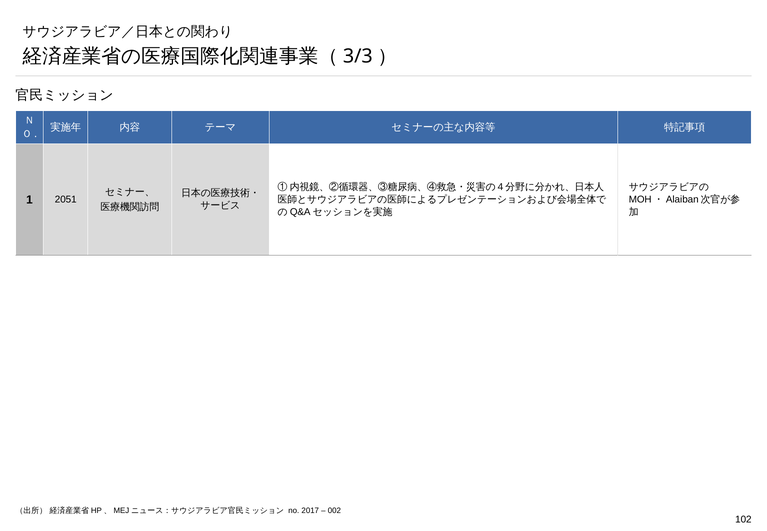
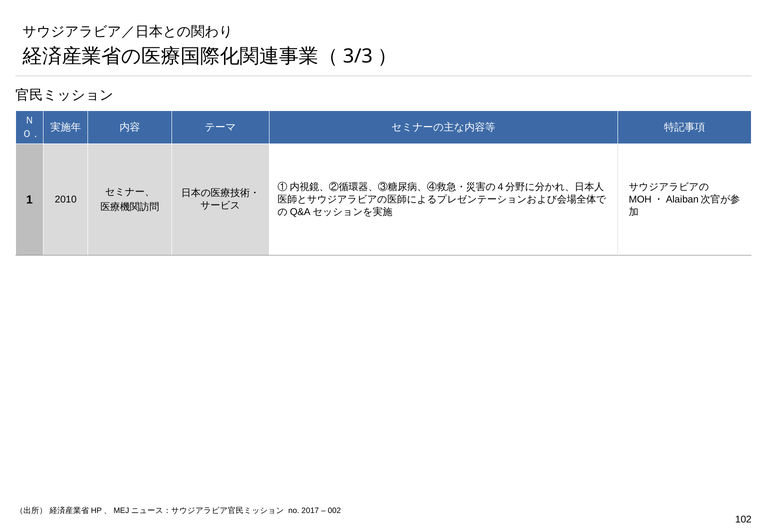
2051: 2051 -> 2010
